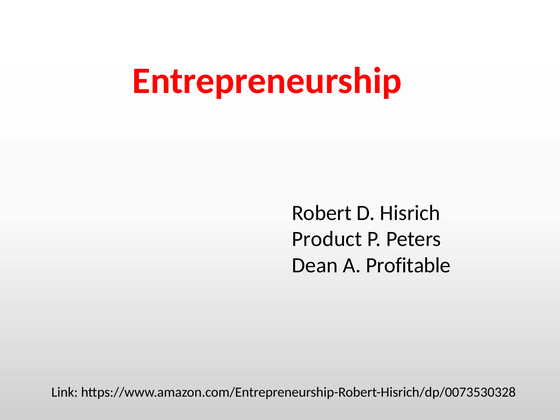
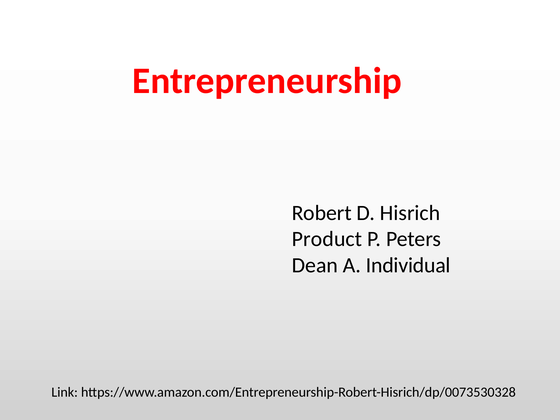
Profitable: Profitable -> Individual
